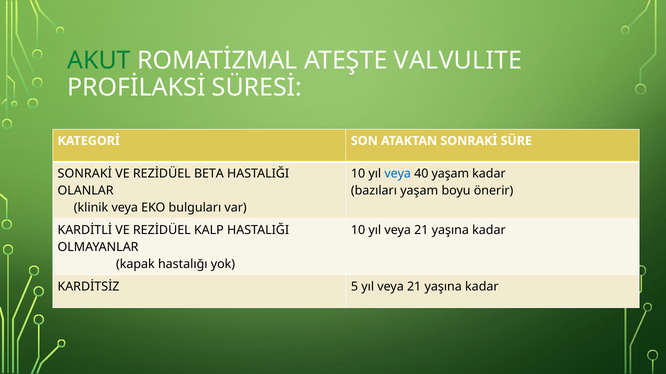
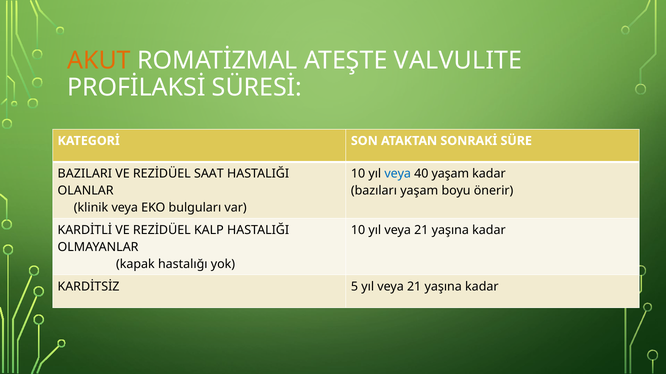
AKUT colour: green -> orange
SONRAKİ at (85, 174): SONRAKİ -> BAZILARI
BETA: BETA -> SAAT
